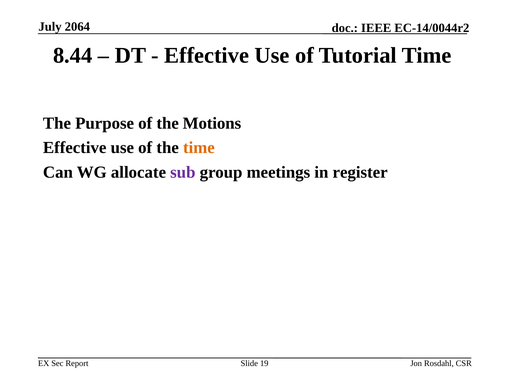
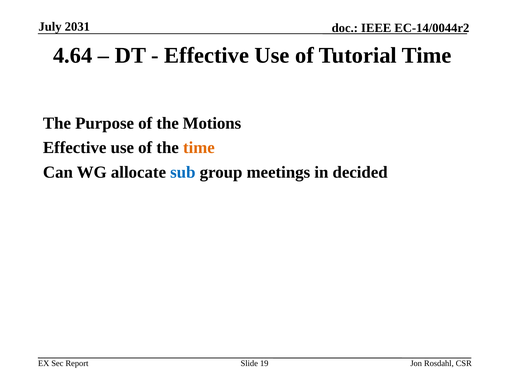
2064: 2064 -> 2031
8.44: 8.44 -> 4.64
sub colour: purple -> blue
register: register -> decided
